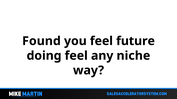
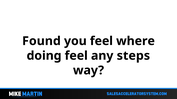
future: future -> where
niche: niche -> steps
